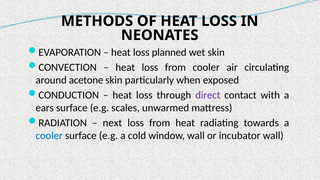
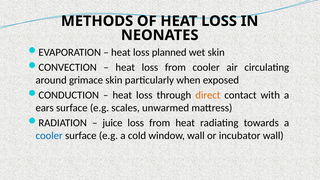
acetone: acetone -> grimace
direct colour: purple -> orange
next: next -> juice
